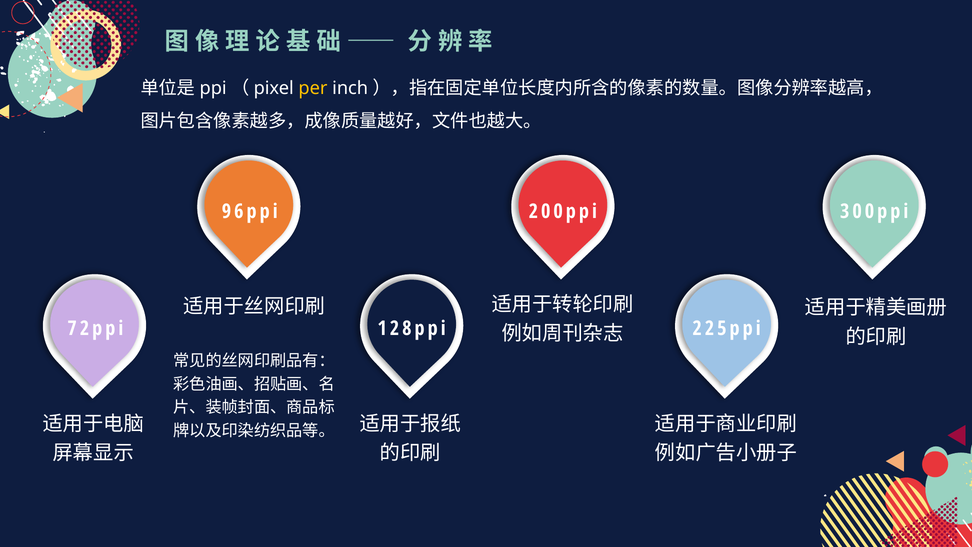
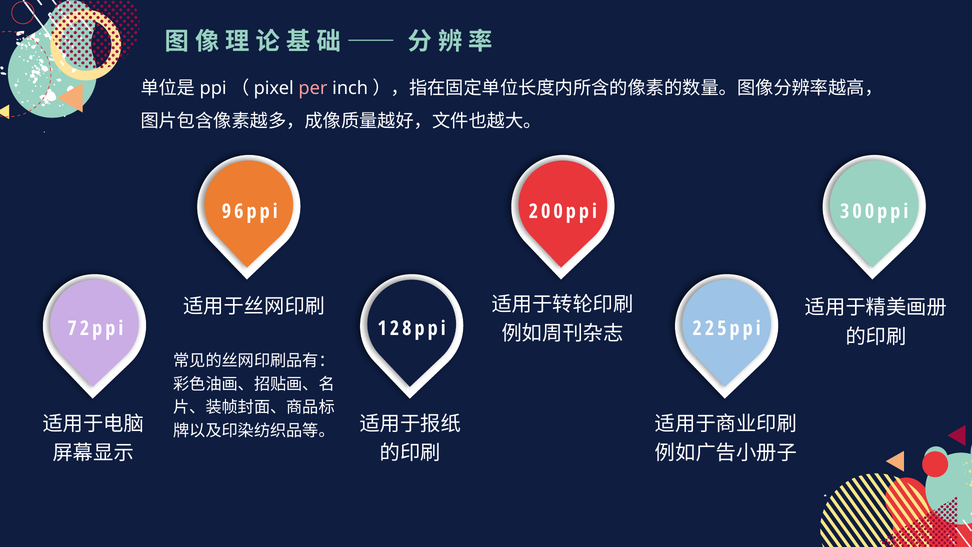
per colour: yellow -> pink
